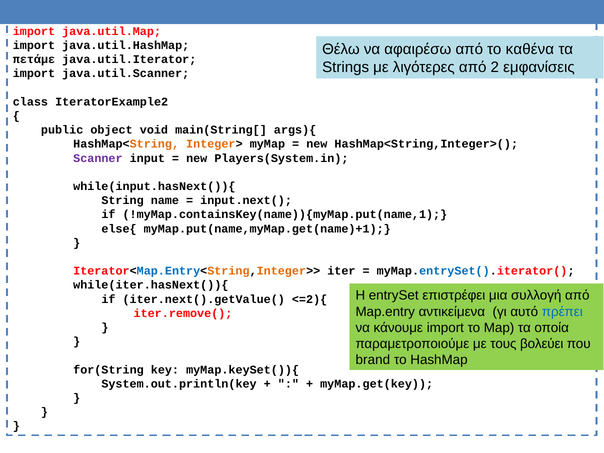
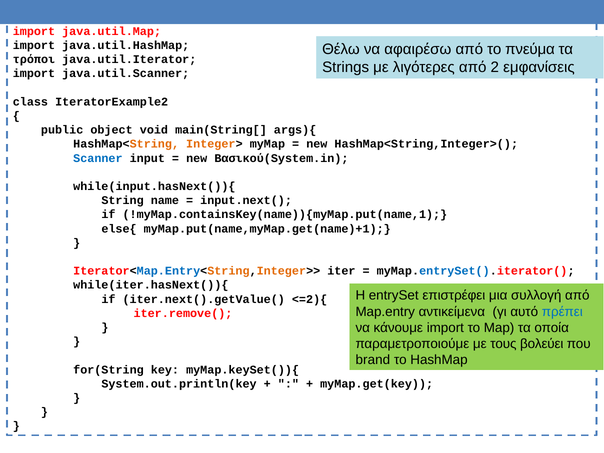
καθένα: καθένα -> πνεύμα
πετάμε: πετάμε -> τρόποι
Scanner colour: purple -> blue
Players(System.in: Players(System.in -> Βασικού(System.in
